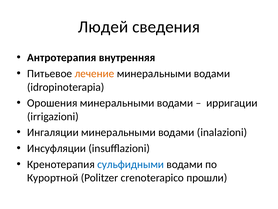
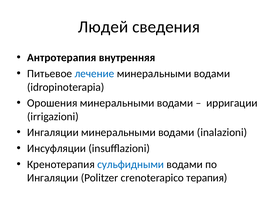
лечение colour: orange -> blue
Курортной at (53, 177): Курортной -> Ингаляции
прошли: прошли -> терапия
